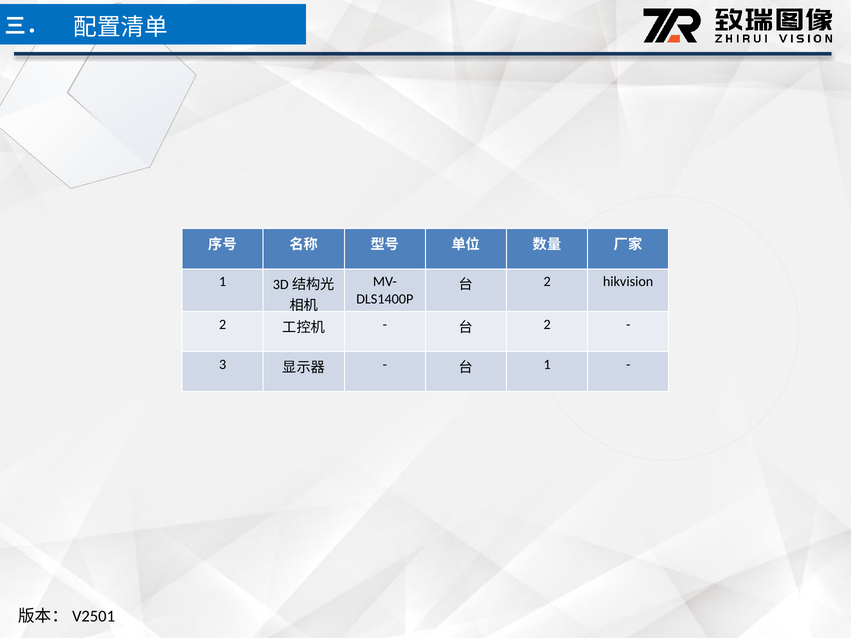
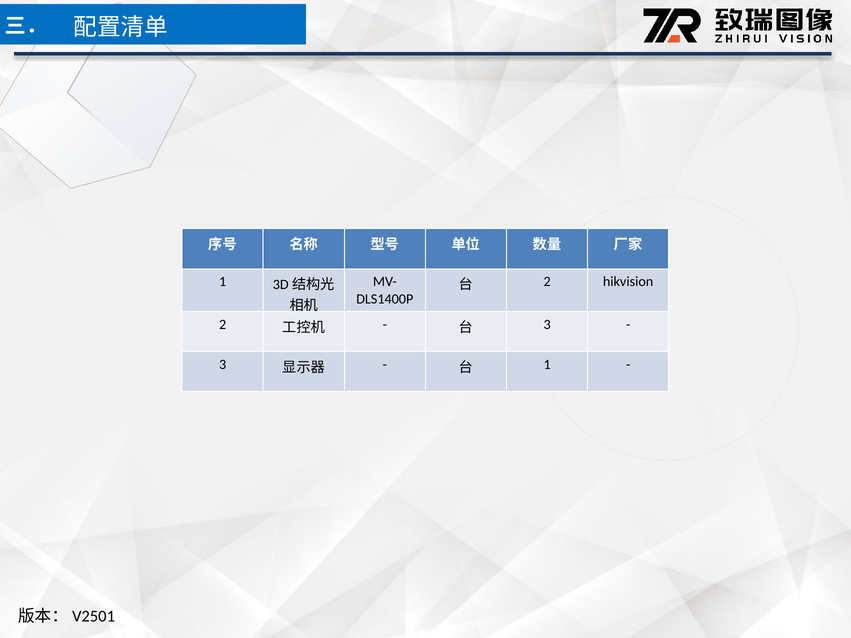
2 at (547, 324): 2 -> 3
